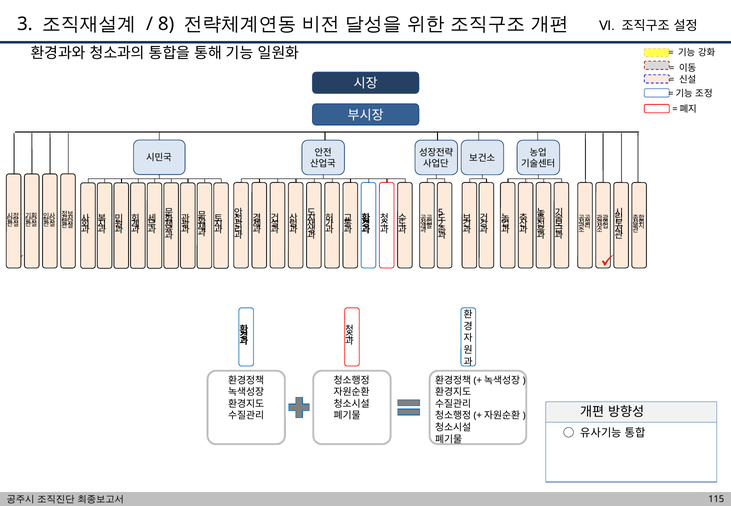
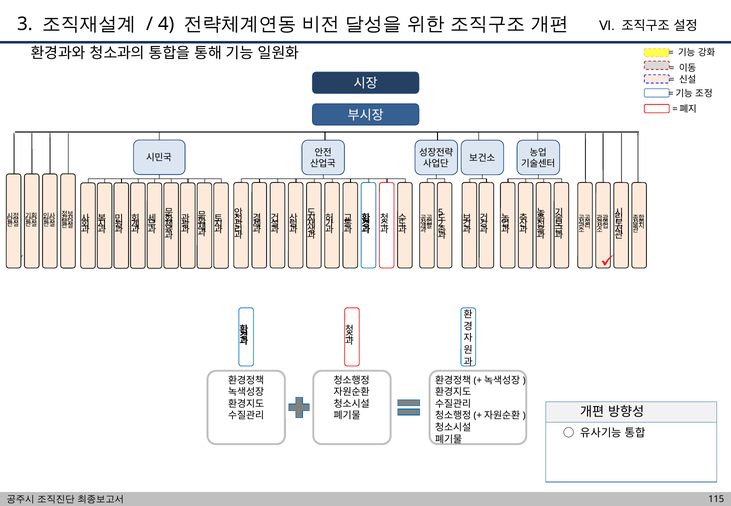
8: 8 -> 4
